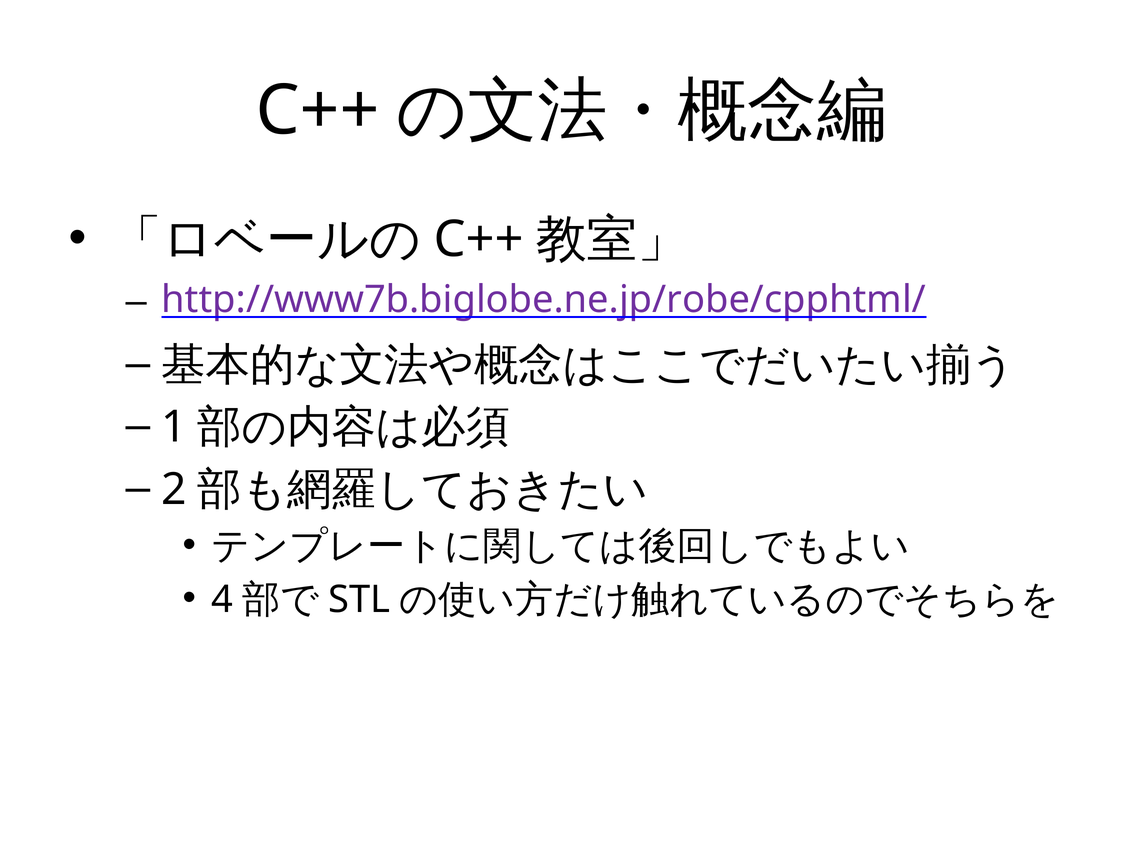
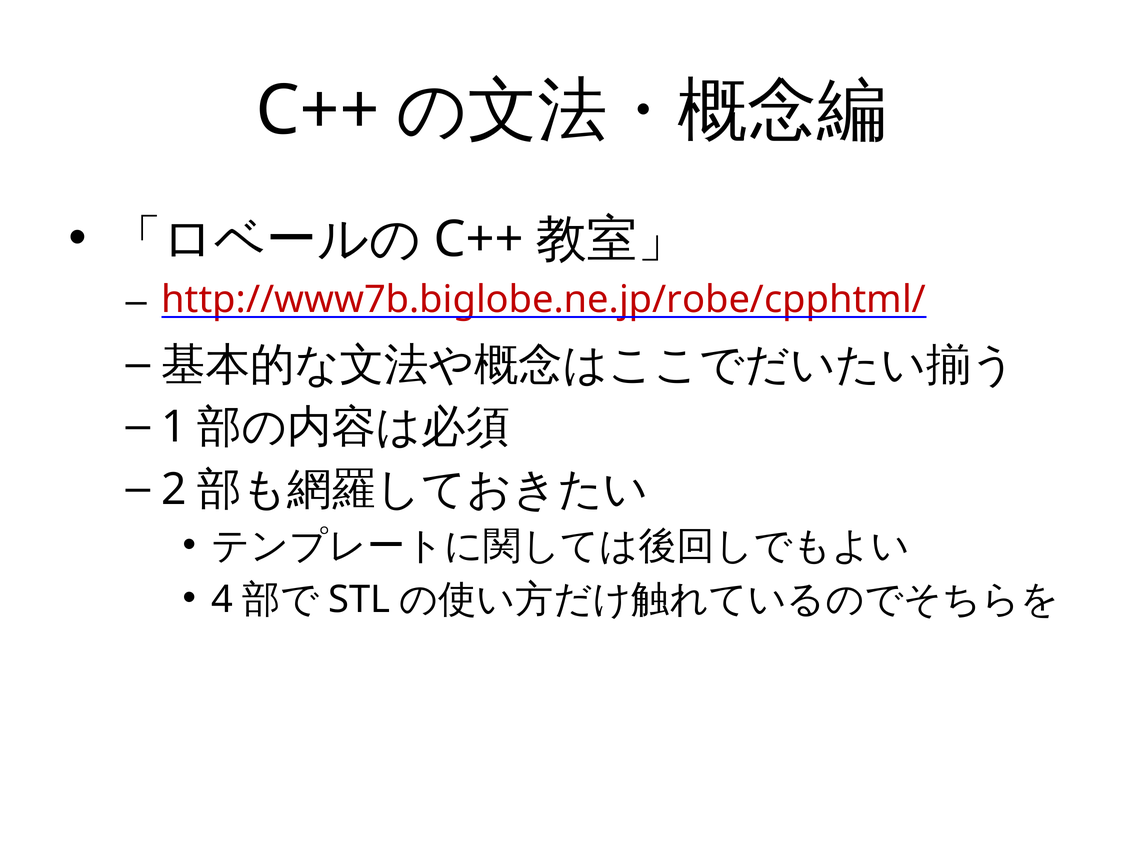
http://www7b.biglobe.ne.jp/robe/cpphtml/ colour: purple -> red
